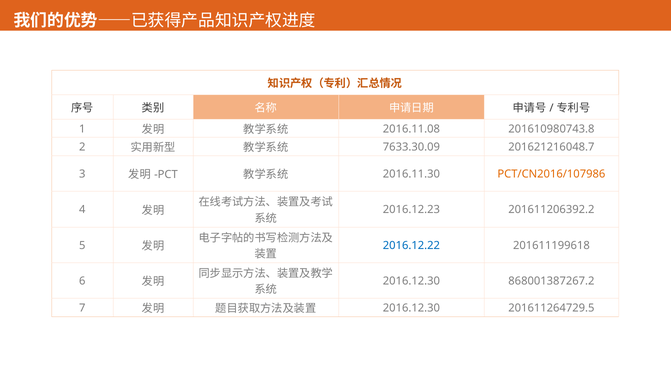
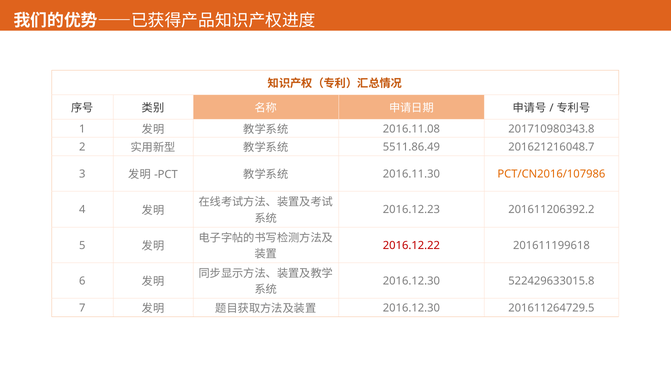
201610980743.8: 201610980743.8 -> 201710980343.8
7633.30.09: 7633.30.09 -> 5511.86.49
2016.12.22 colour: blue -> red
868001387267.2: 868001387267.2 -> 522429633015.8
